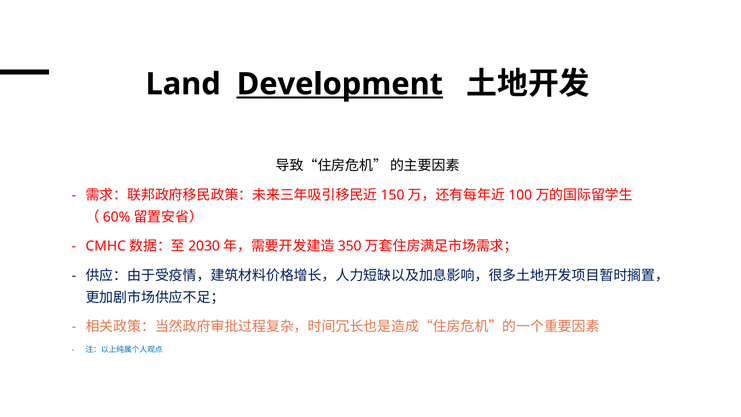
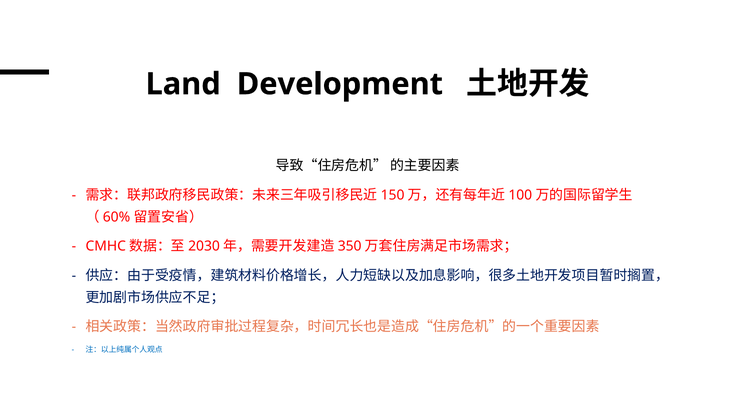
Development underline: present -> none
